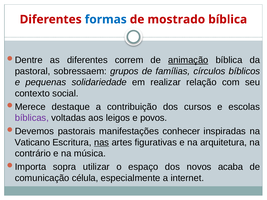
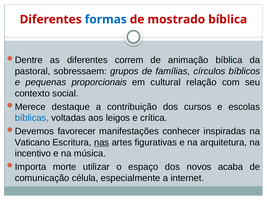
animação underline: present -> none
solidariedade: solidariedade -> proporcionais
realizar: realizar -> cultural
bíblicas colour: purple -> blue
povos: povos -> crítica
pastorais: pastorais -> favorecer
contrário: contrário -> incentivo
sopra: sopra -> morte
